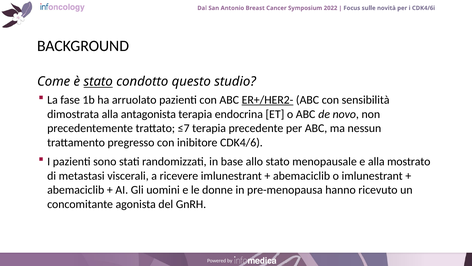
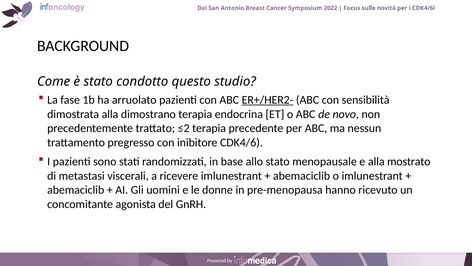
stato at (98, 81) underline: present -> none
antagonista: antagonista -> dimostrano
≤7: ≤7 -> ≤2
